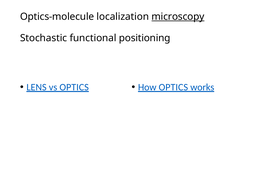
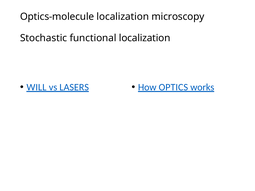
microscopy underline: present -> none
functional positioning: positioning -> localization
LENS: LENS -> WILL
vs OPTICS: OPTICS -> LASERS
